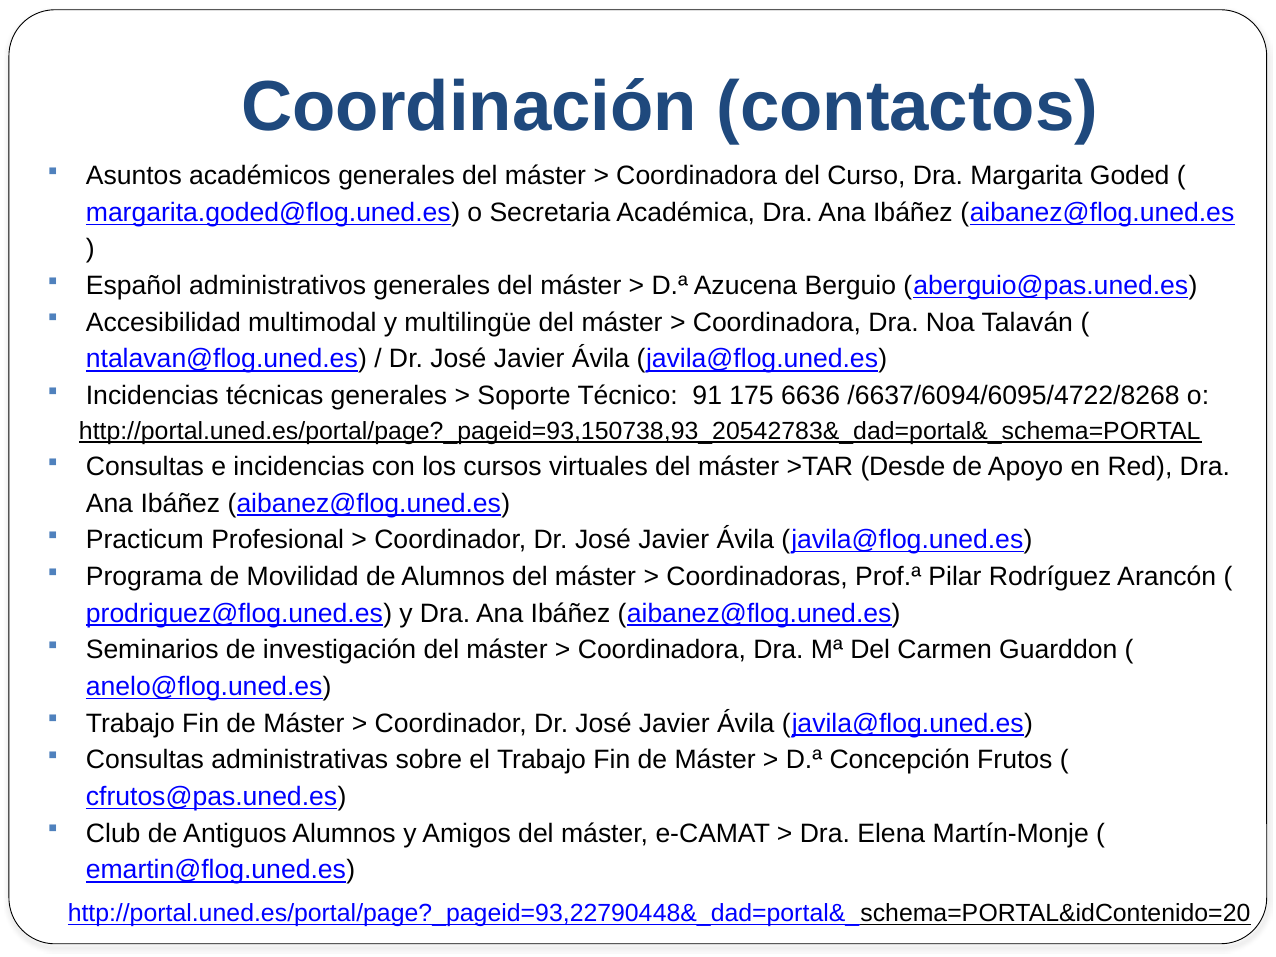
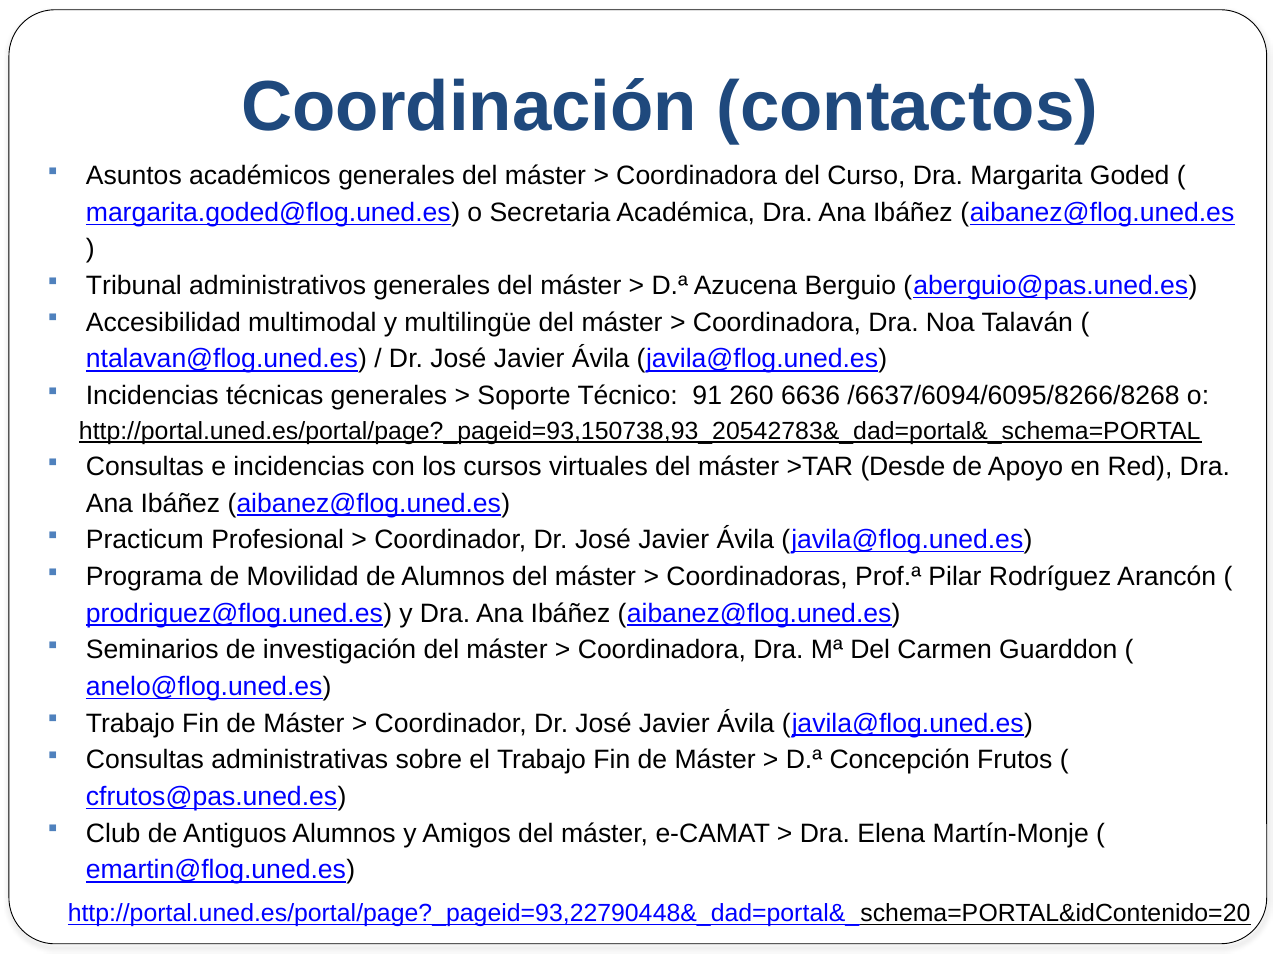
Español: Español -> Tribunal
175: 175 -> 260
/6637/6094/6095/4722/8268: /6637/6094/6095/4722/8268 -> /6637/6094/6095/8266/8268
